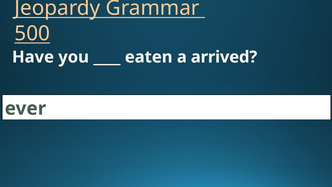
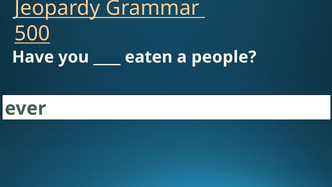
arrived: arrived -> people
